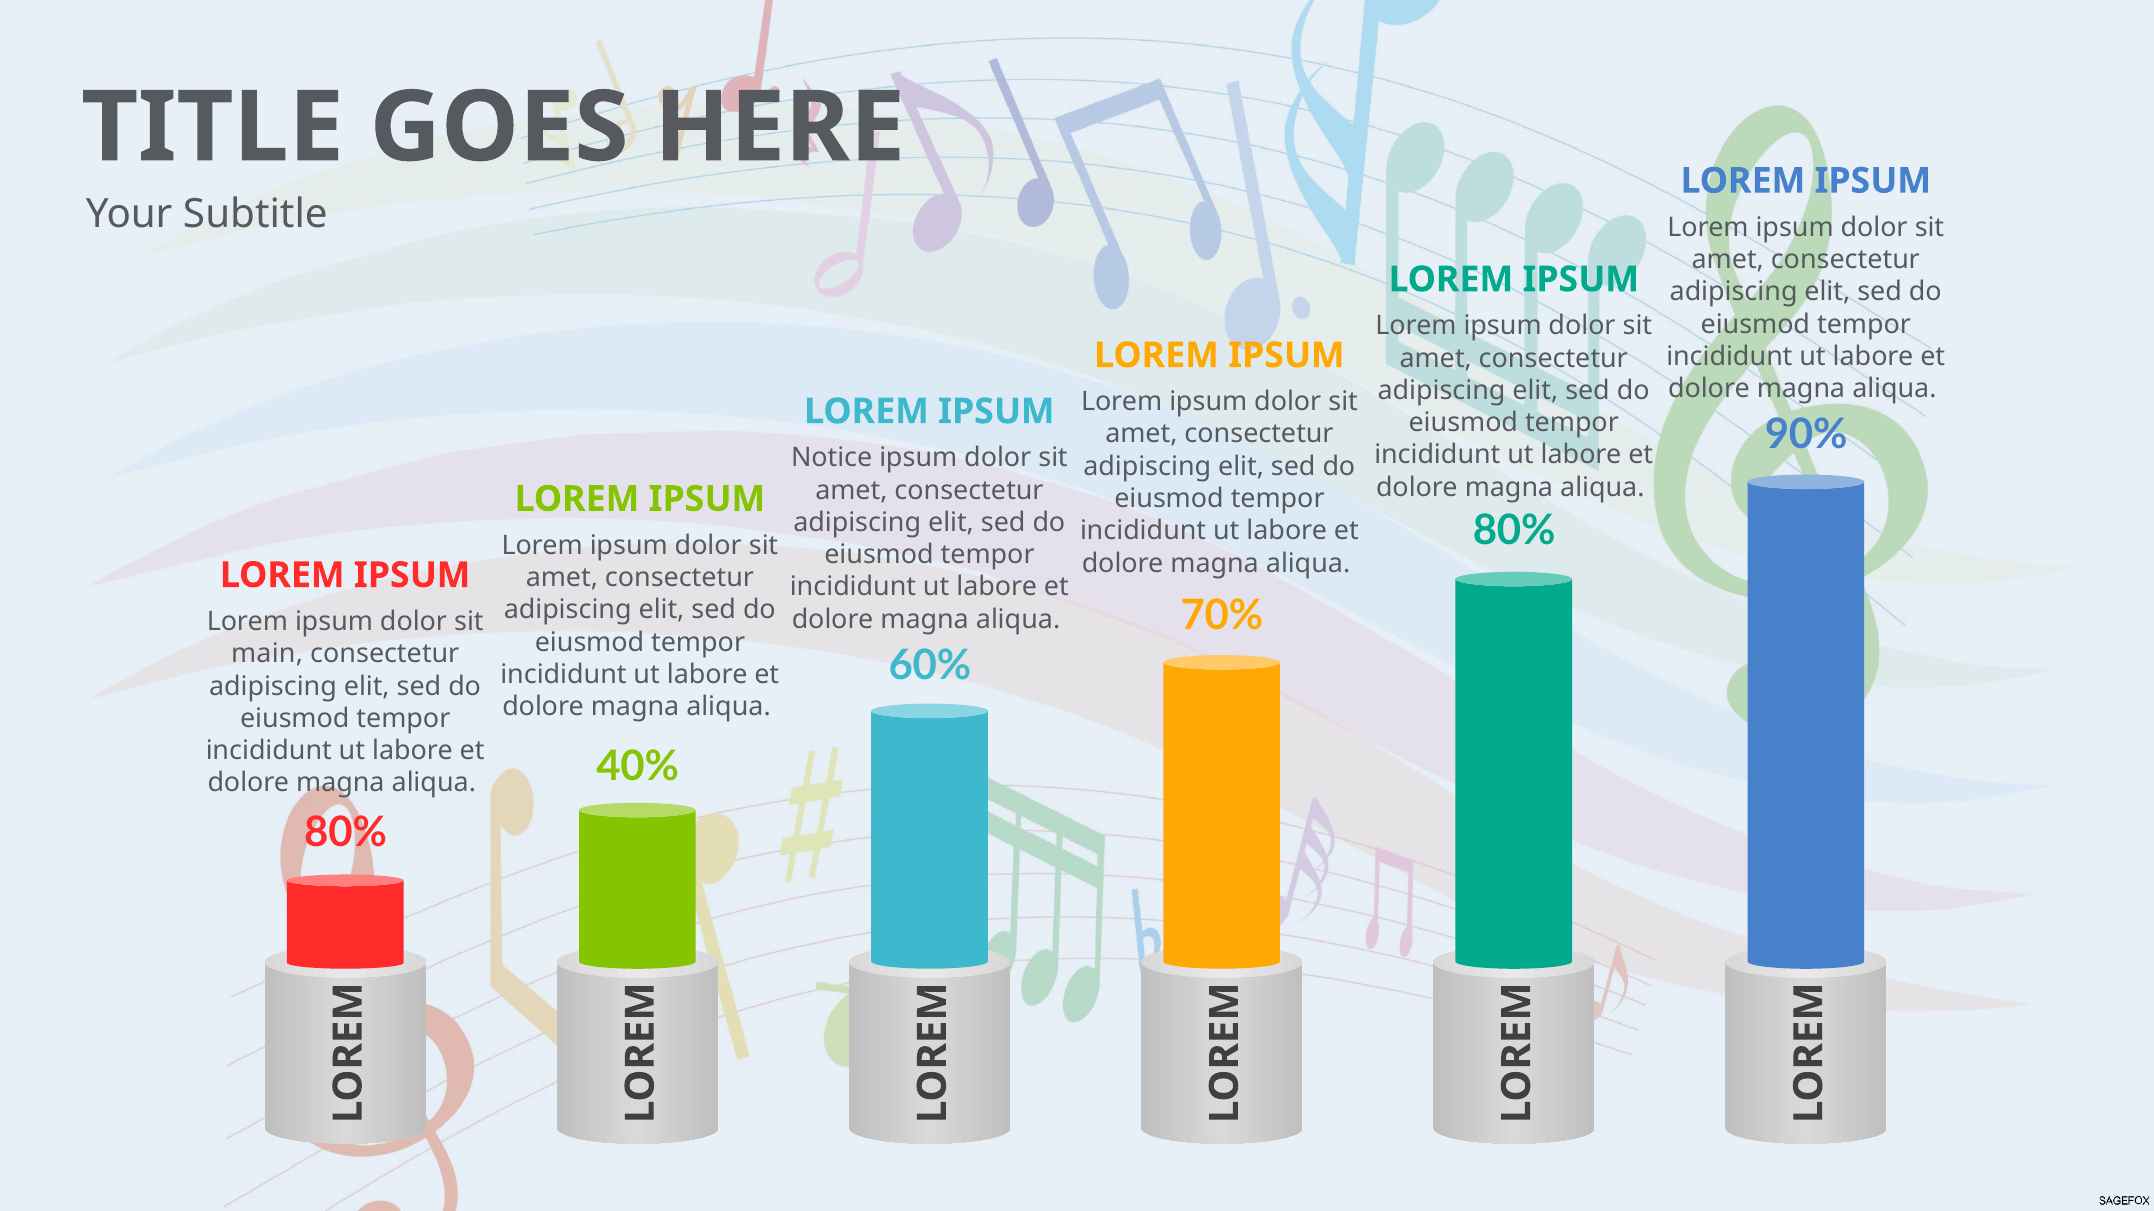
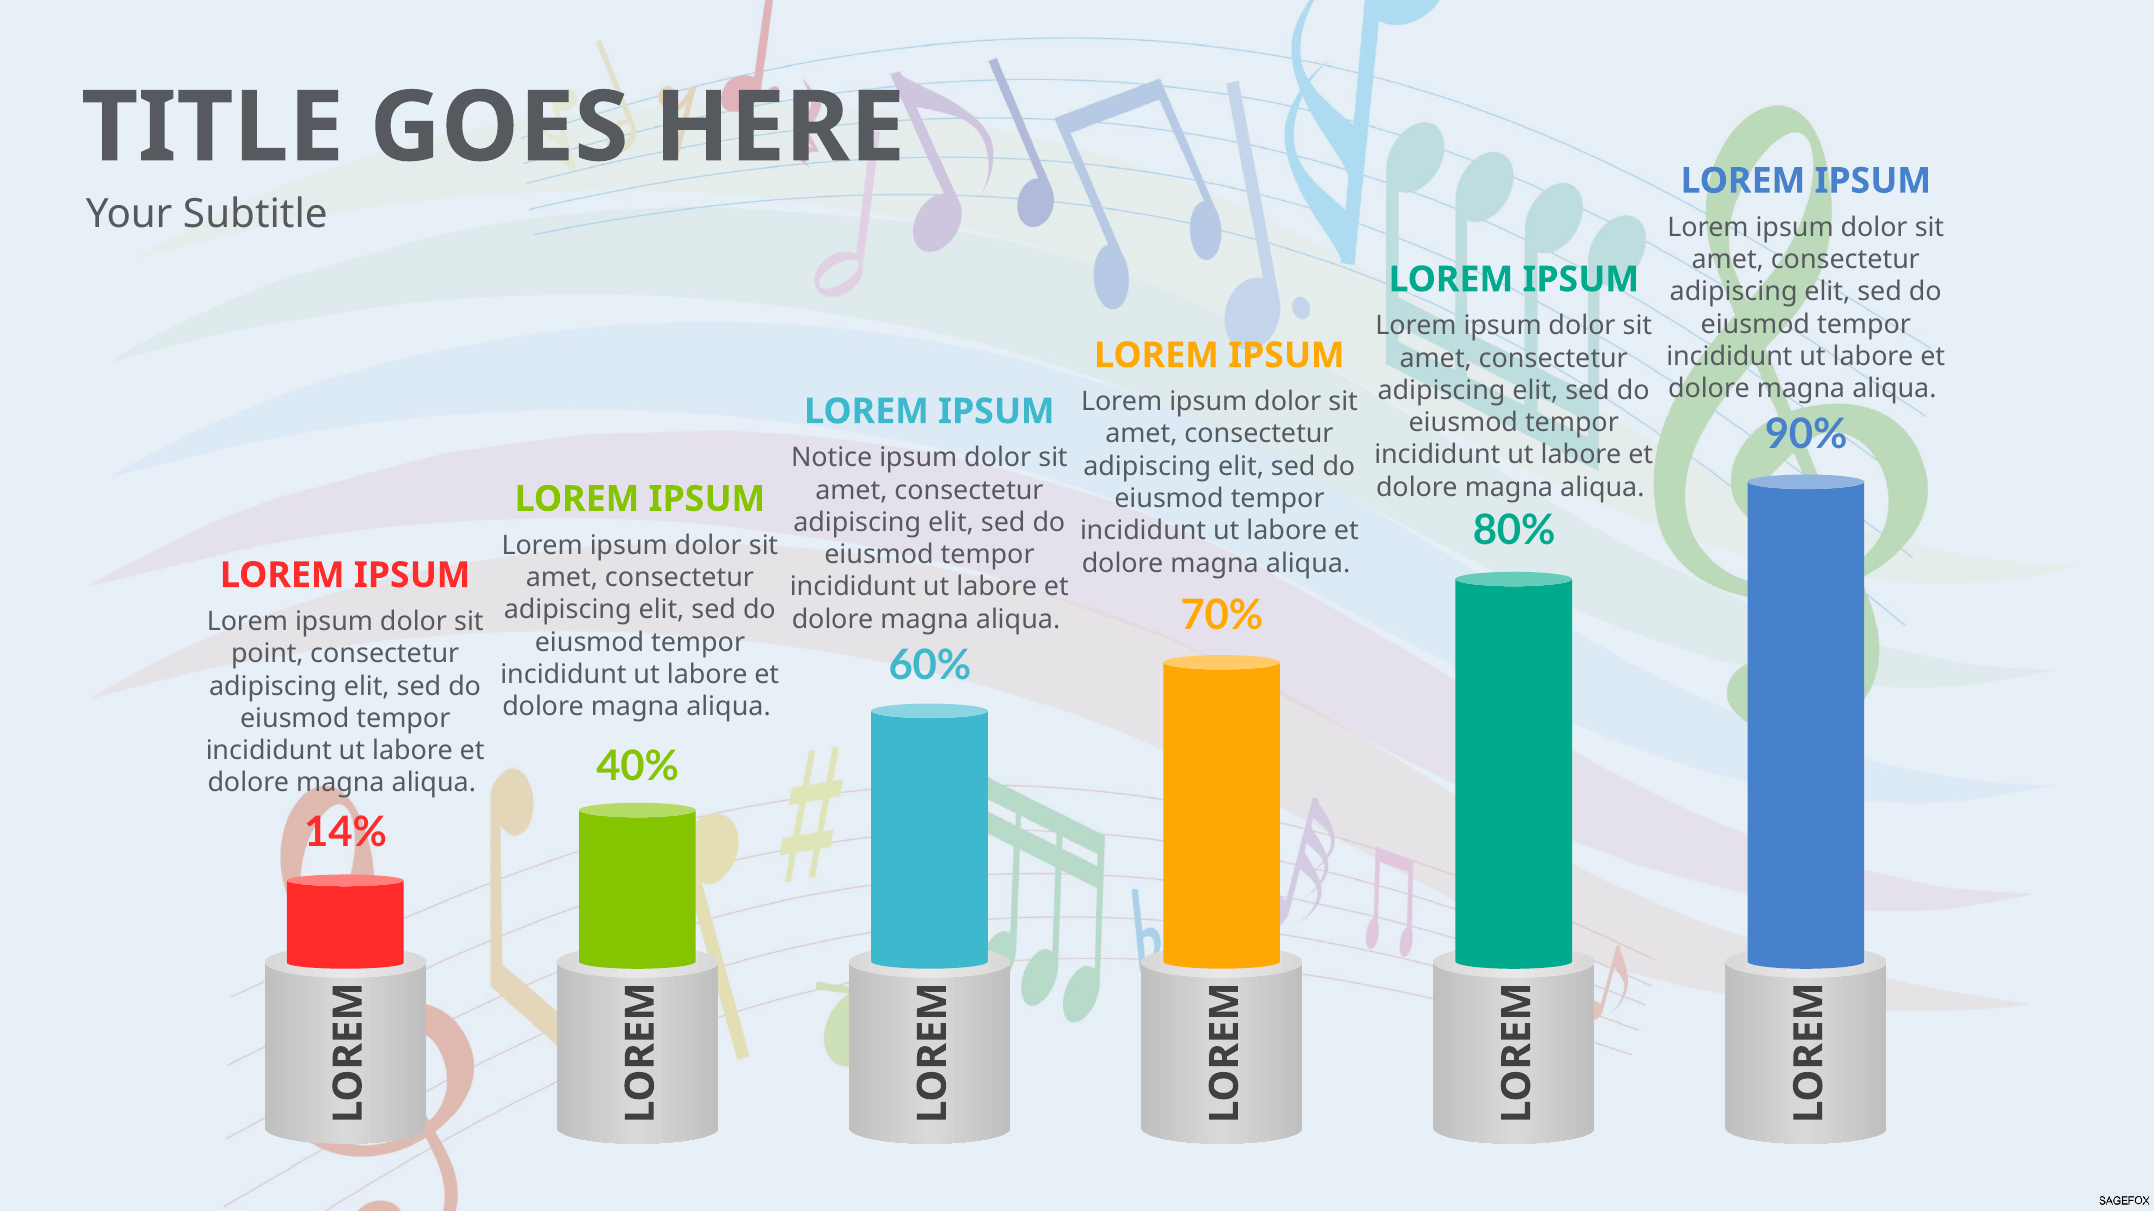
main: main -> point
80% at (346, 833): 80% -> 14%
